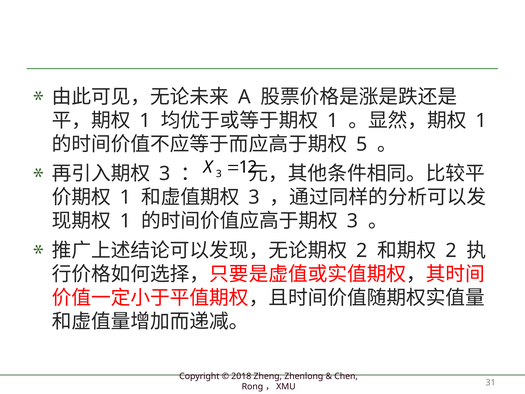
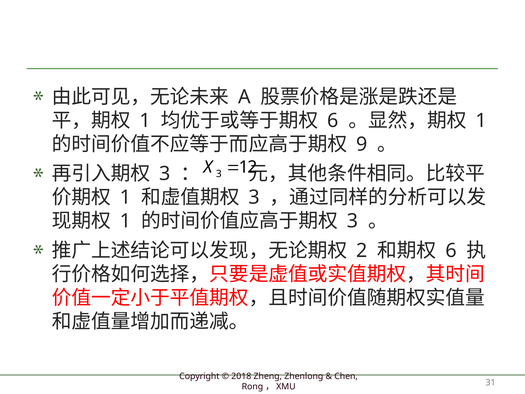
1 at (333, 121): 1 -> 6
5: 5 -> 9
2 at (451, 250): 2 -> 6
